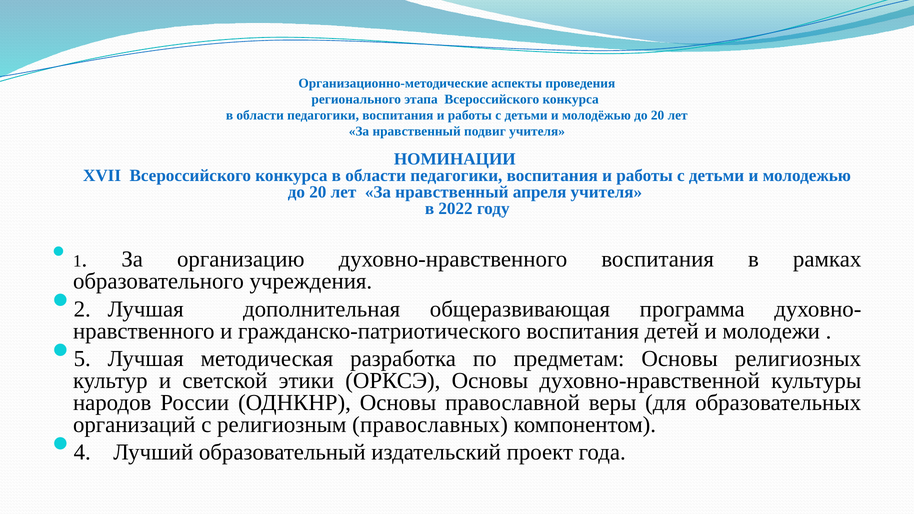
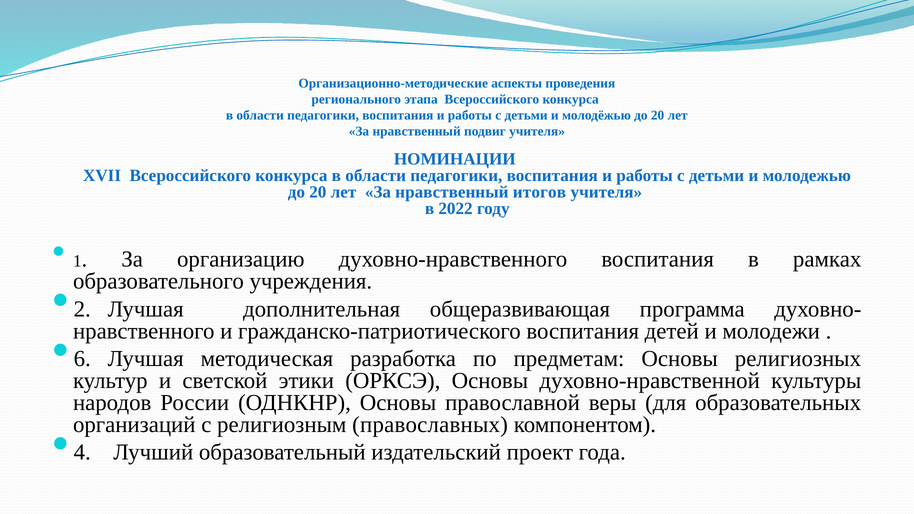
апреля: апреля -> итогов
5: 5 -> 6
